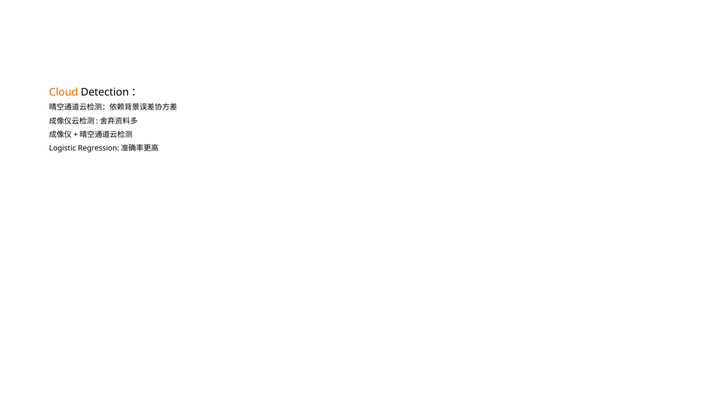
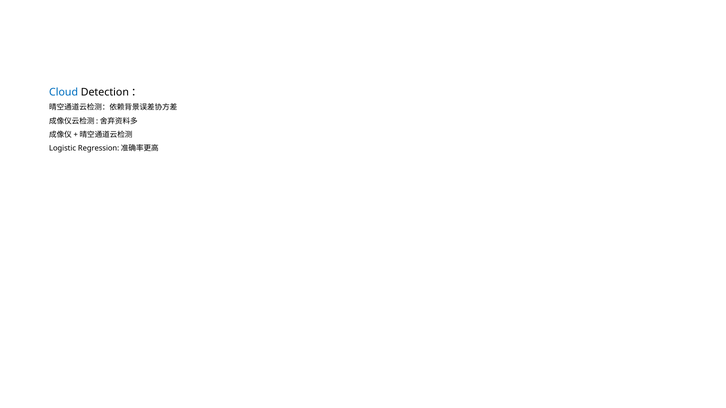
Cloud colour: orange -> blue
